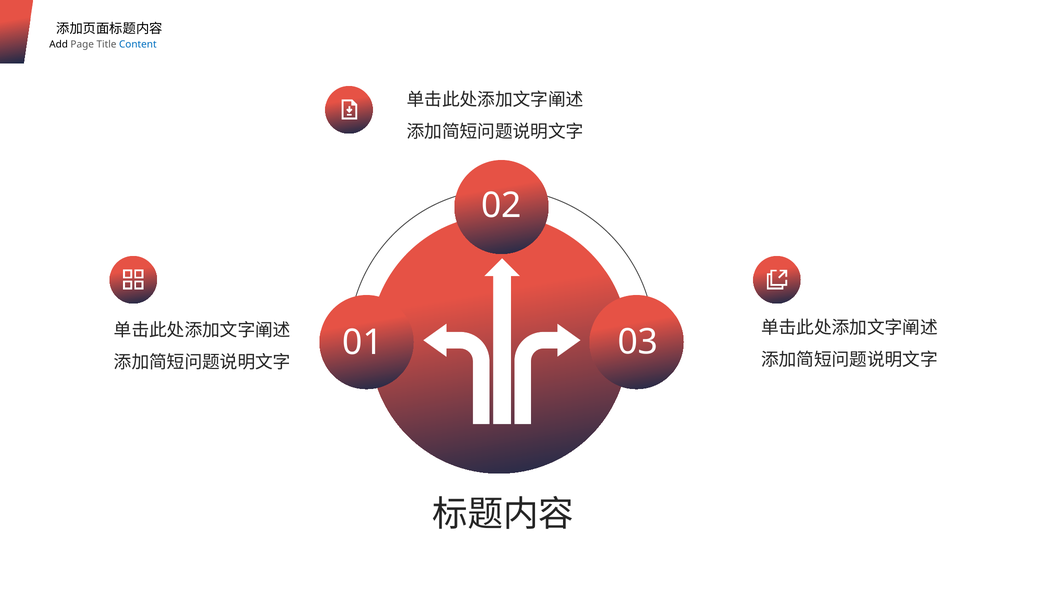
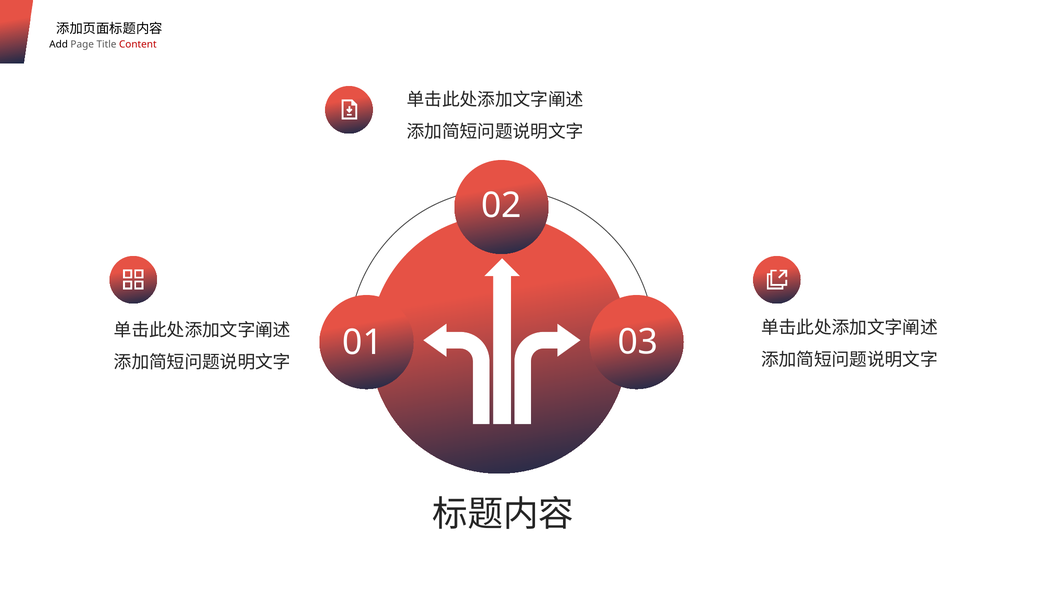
Content colour: blue -> red
